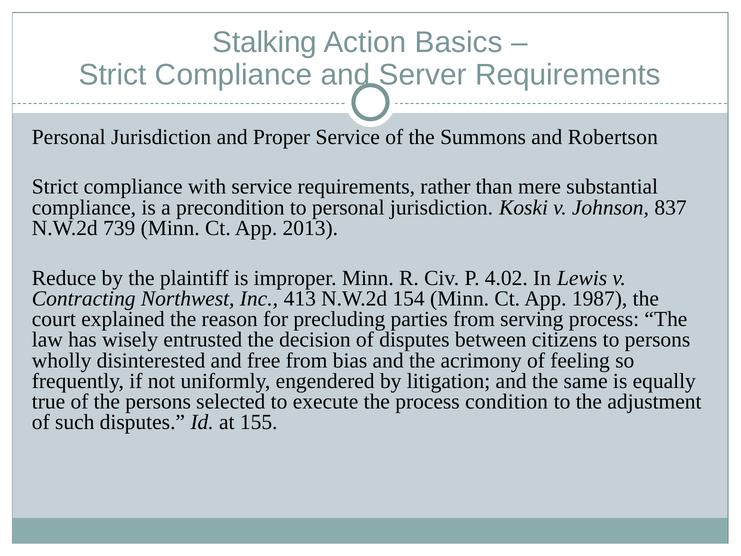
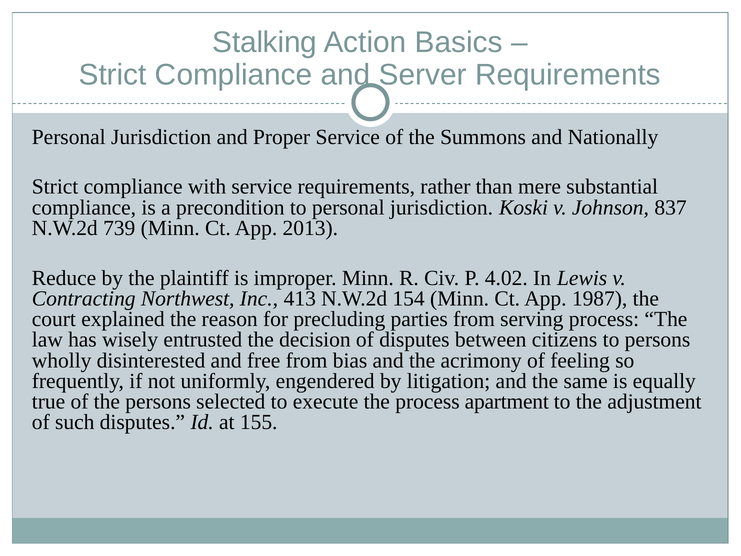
Robertson: Robertson -> Nationally
condition: condition -> apartment
